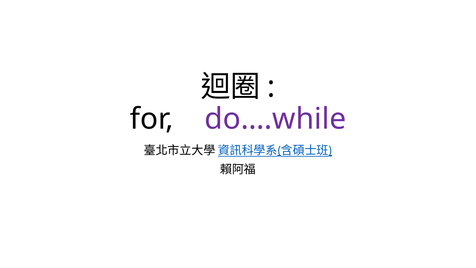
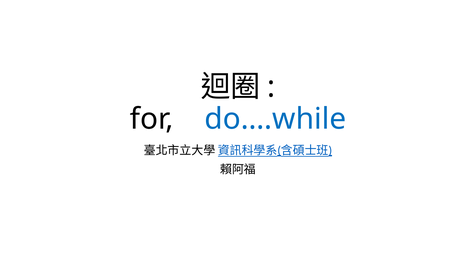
do….while colour: purple -> blue
